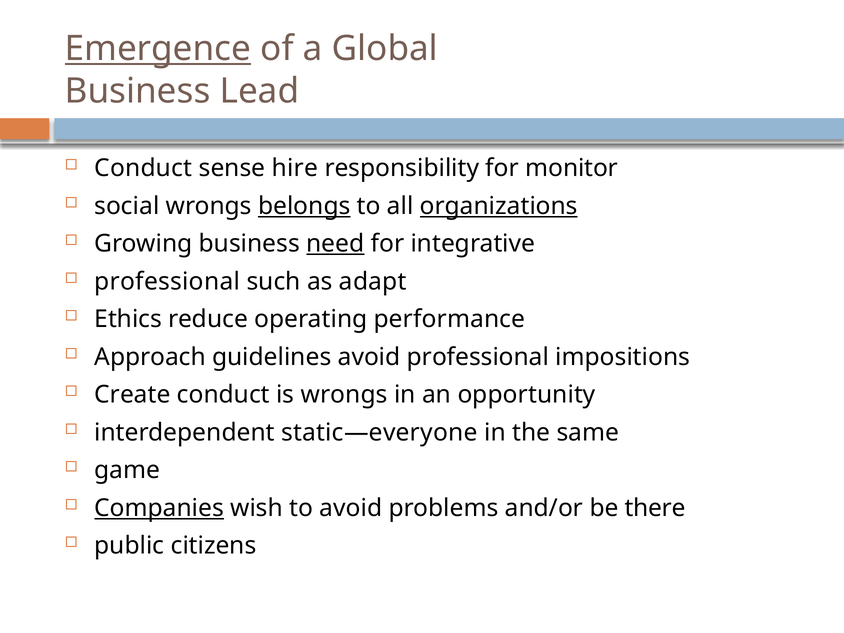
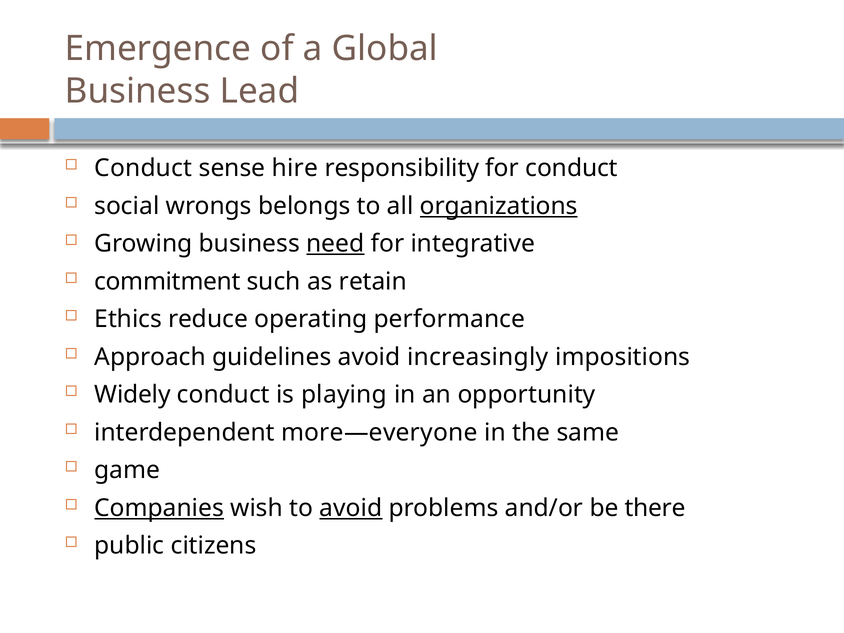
Emergence underline: present -> none
for monitor: monitor -> conduct
belongs underline: present -> none
professional at (167, 282): professional -> commitment
adapt: adapt -> retain
avoid professional: professional -> increasingly
Create: Create -> Widely
is wrongs: wrongs -> playing
static—everyone: static—everyone -> more—everyone
avoid at (351, 508) underline: none -> present
